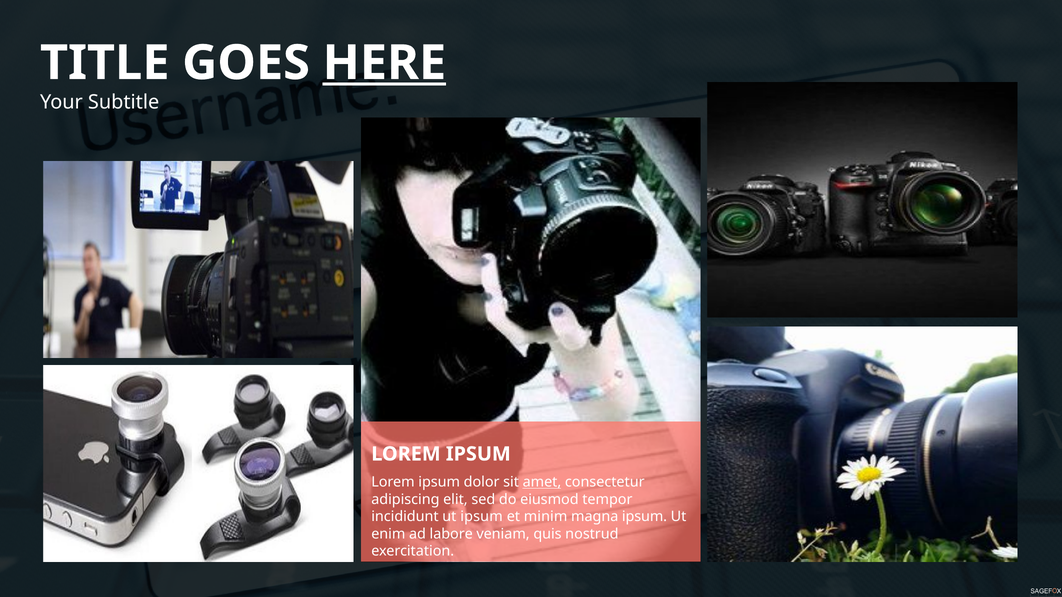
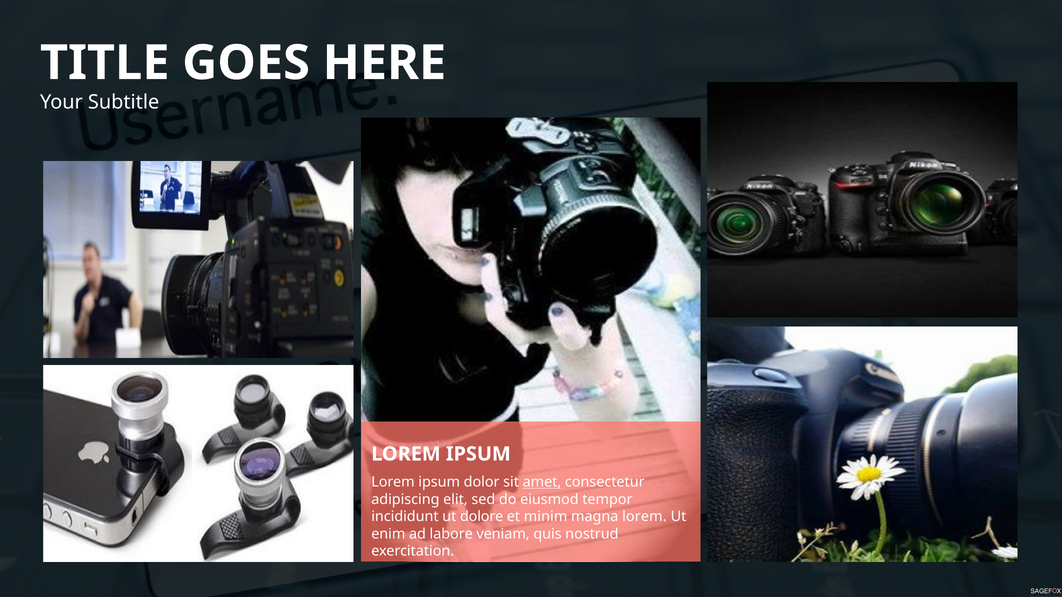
HERE underline: present -> none
ut ipsum: ipsum -> dolore
magna ipsum: ipsum -> lorem
